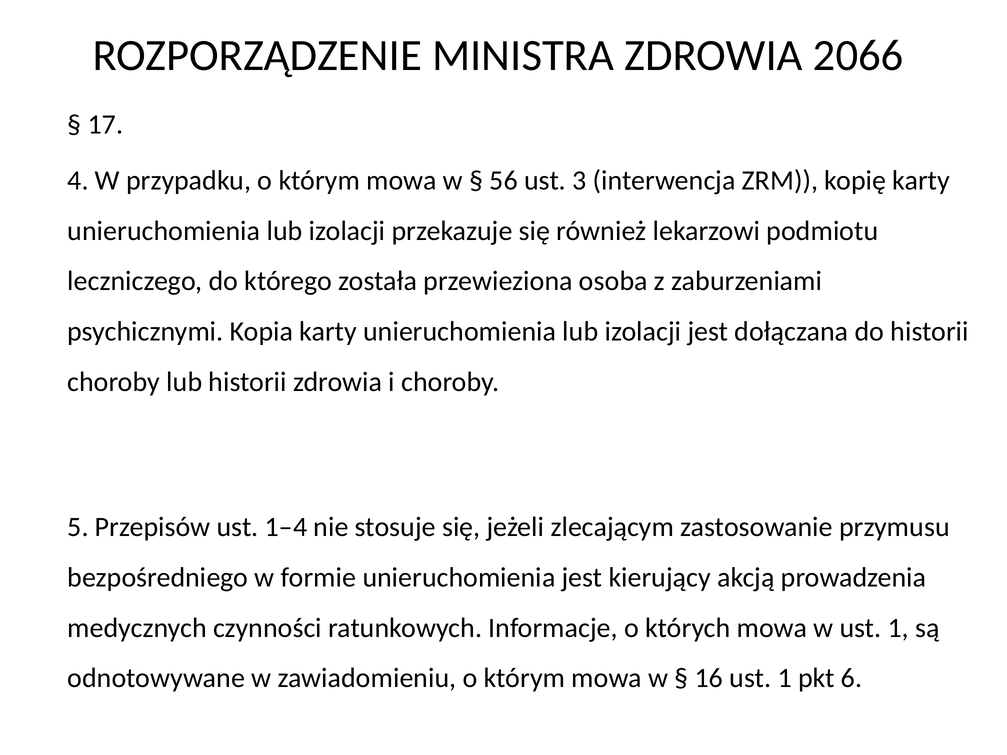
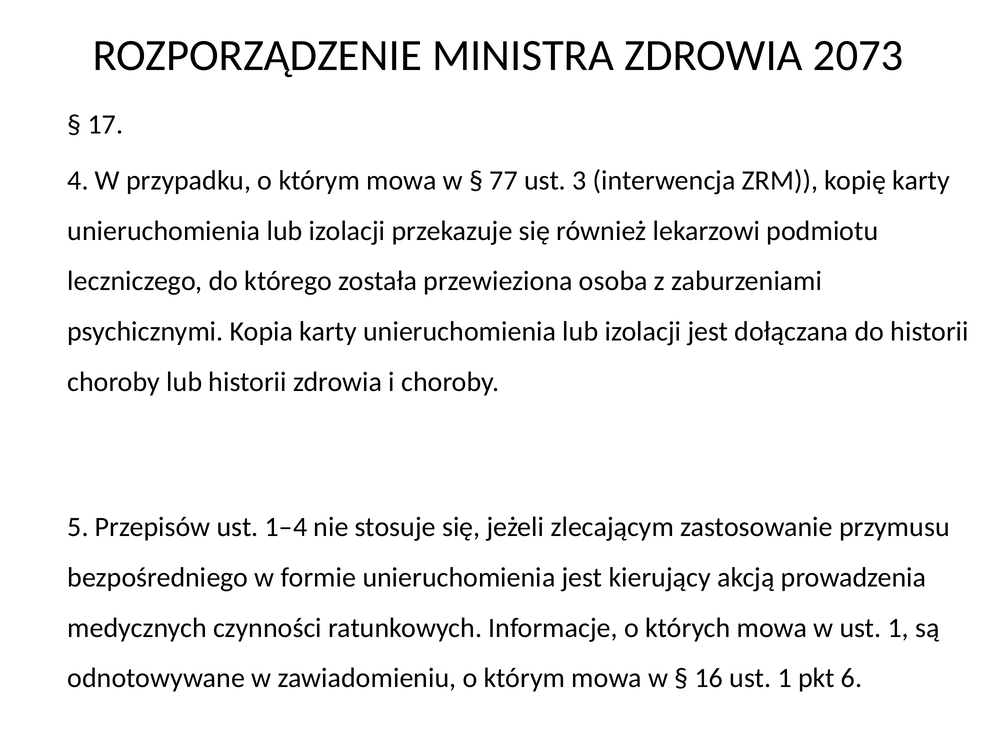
2066: 2066 -> 2073
56: 56 -> 77
